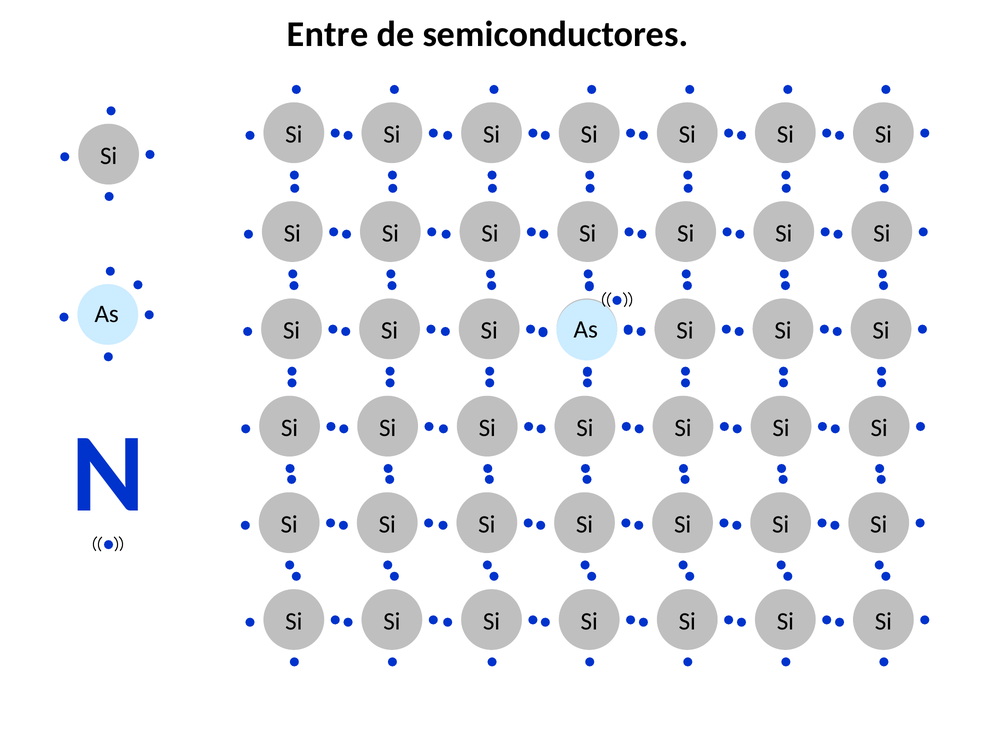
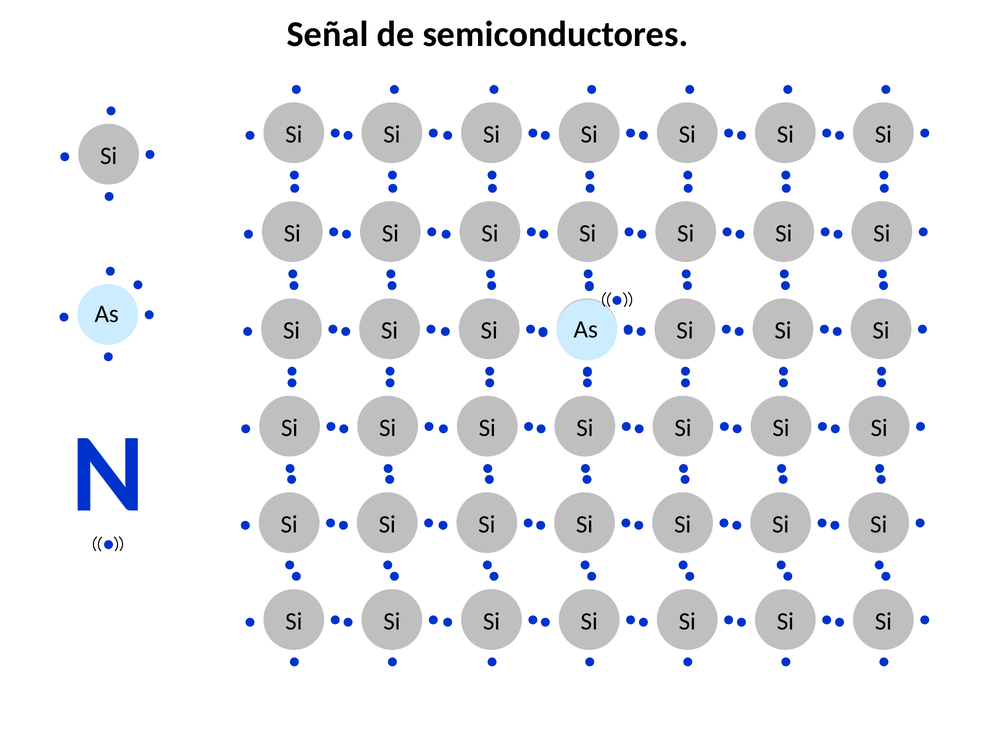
Entre: Entre -> Señal
